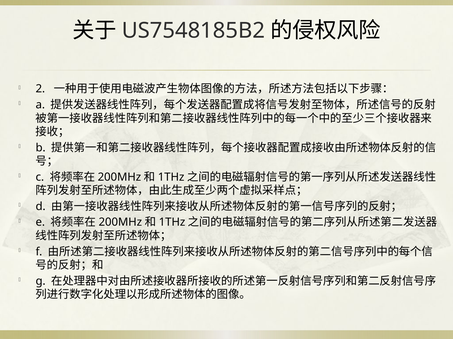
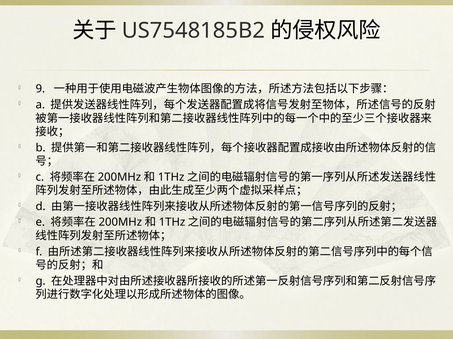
2: 2 -> 9
